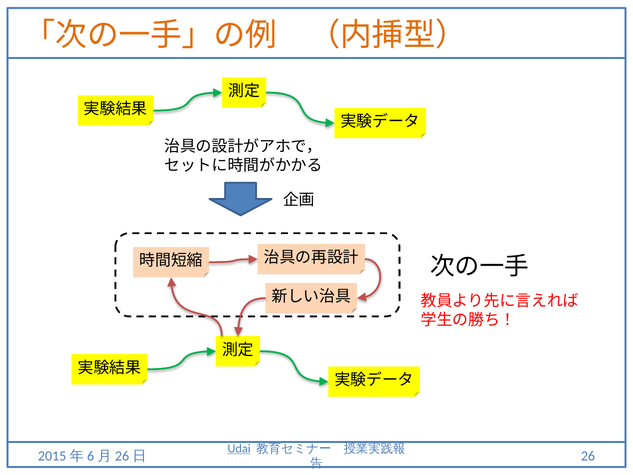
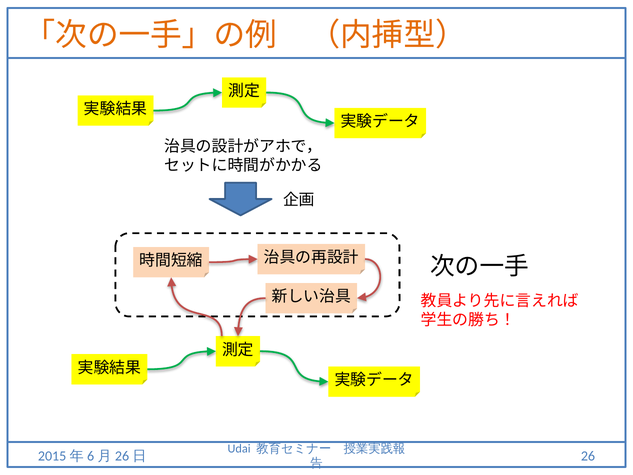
Udai underline: present -> none
